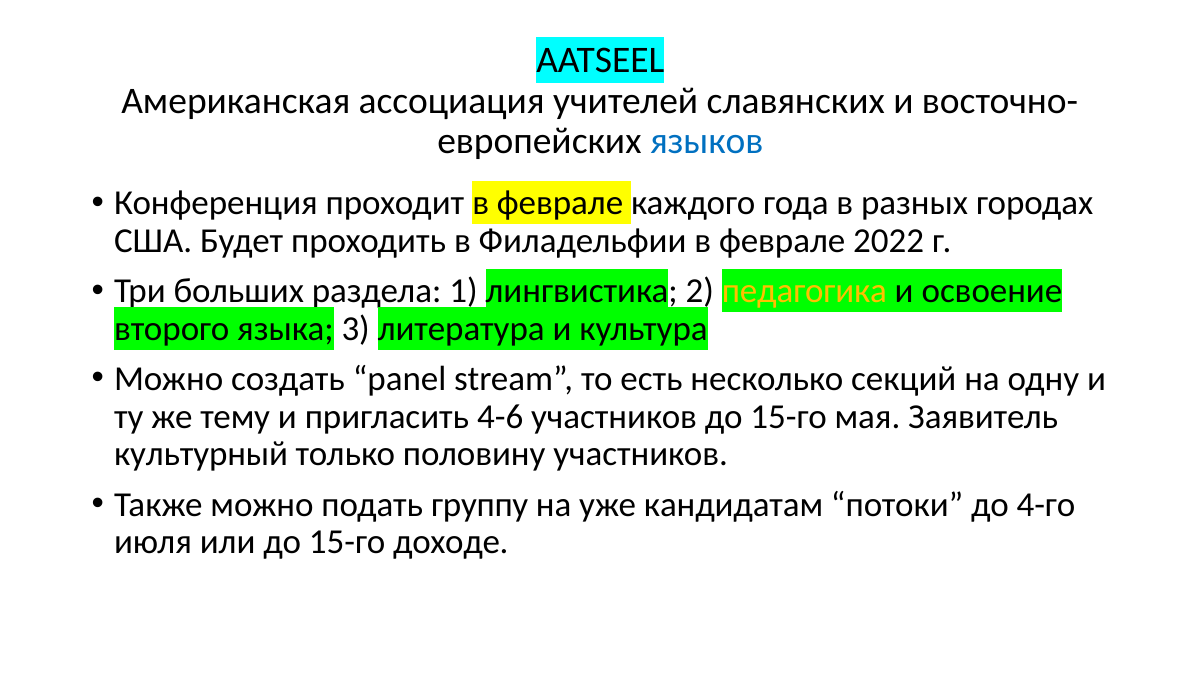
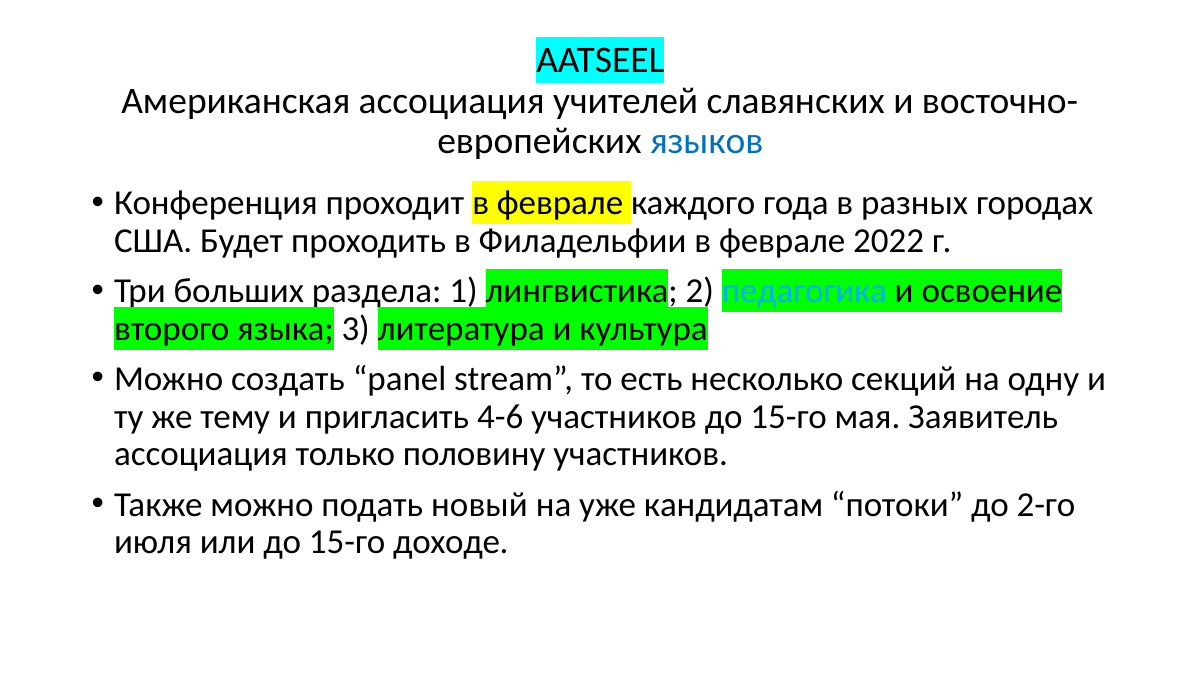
педагогика colour: yellow -> light blue
культурный at (201, 455): культурный -> ассоциация
группу: группу -> новый
4-го: 4-го -> 2-го
